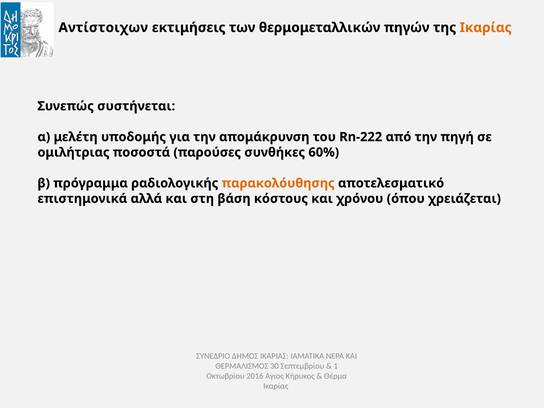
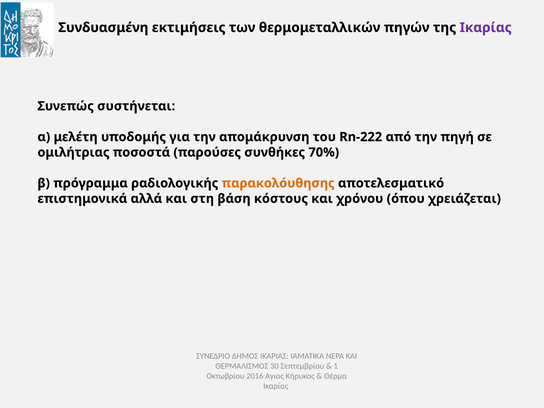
Αντίστοιχων: Αντίστοιχων -> Συνδυασμένη
Ικαρίας at (486, 28) colour: orange -> purple
60%: 60% -> 70%
